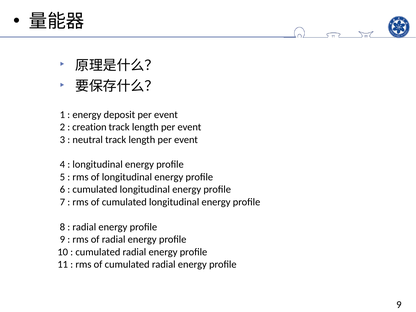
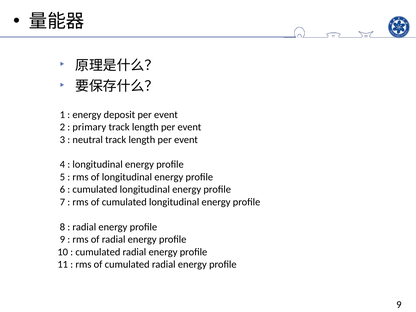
creation: creation -> primary
